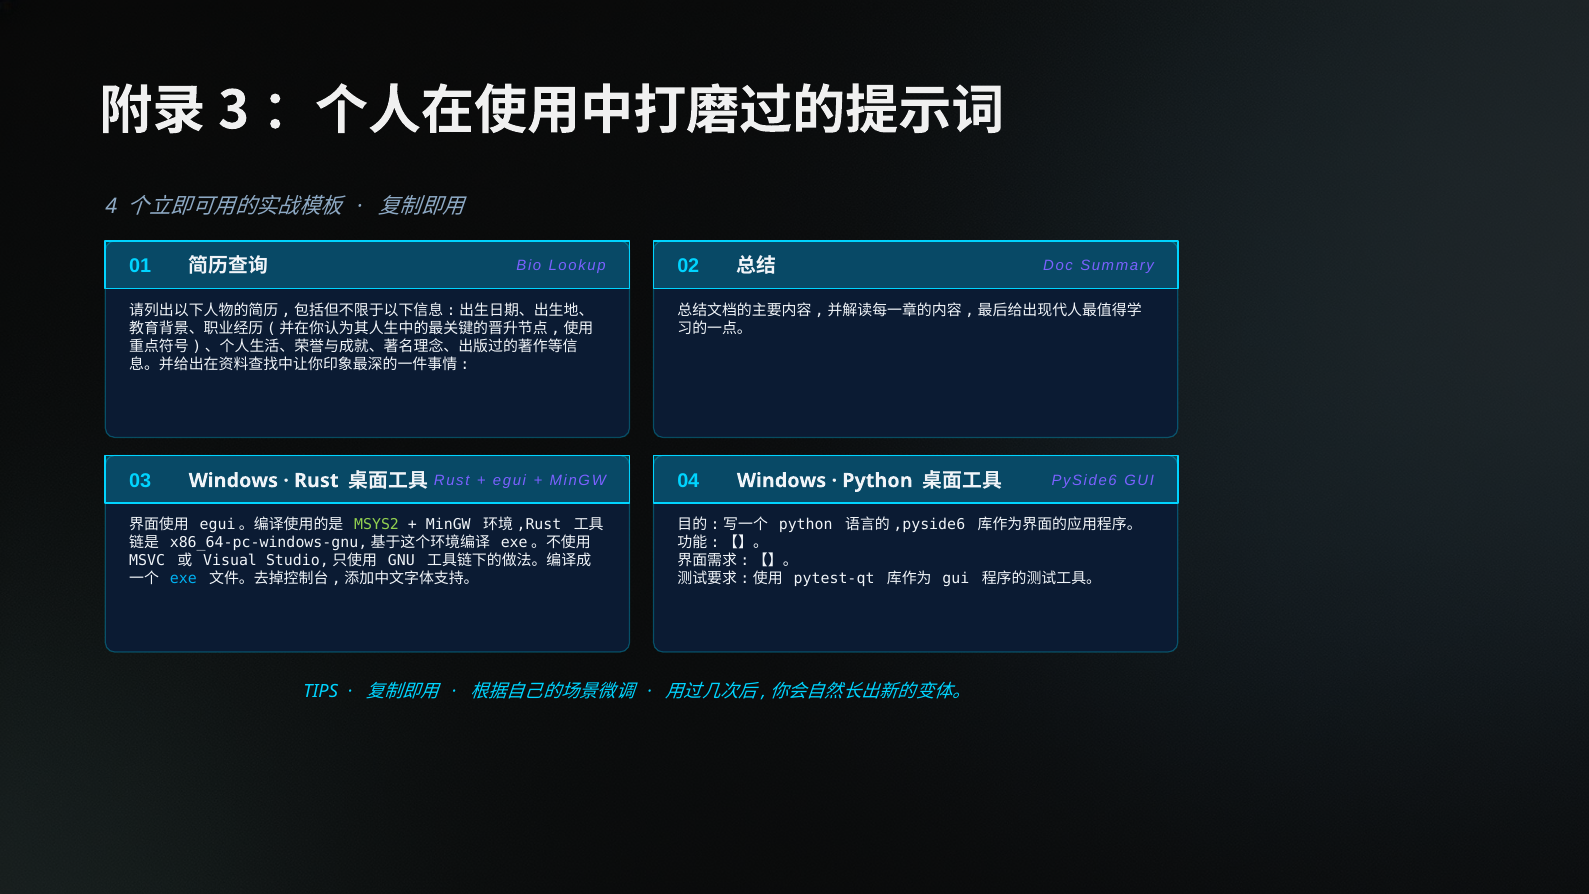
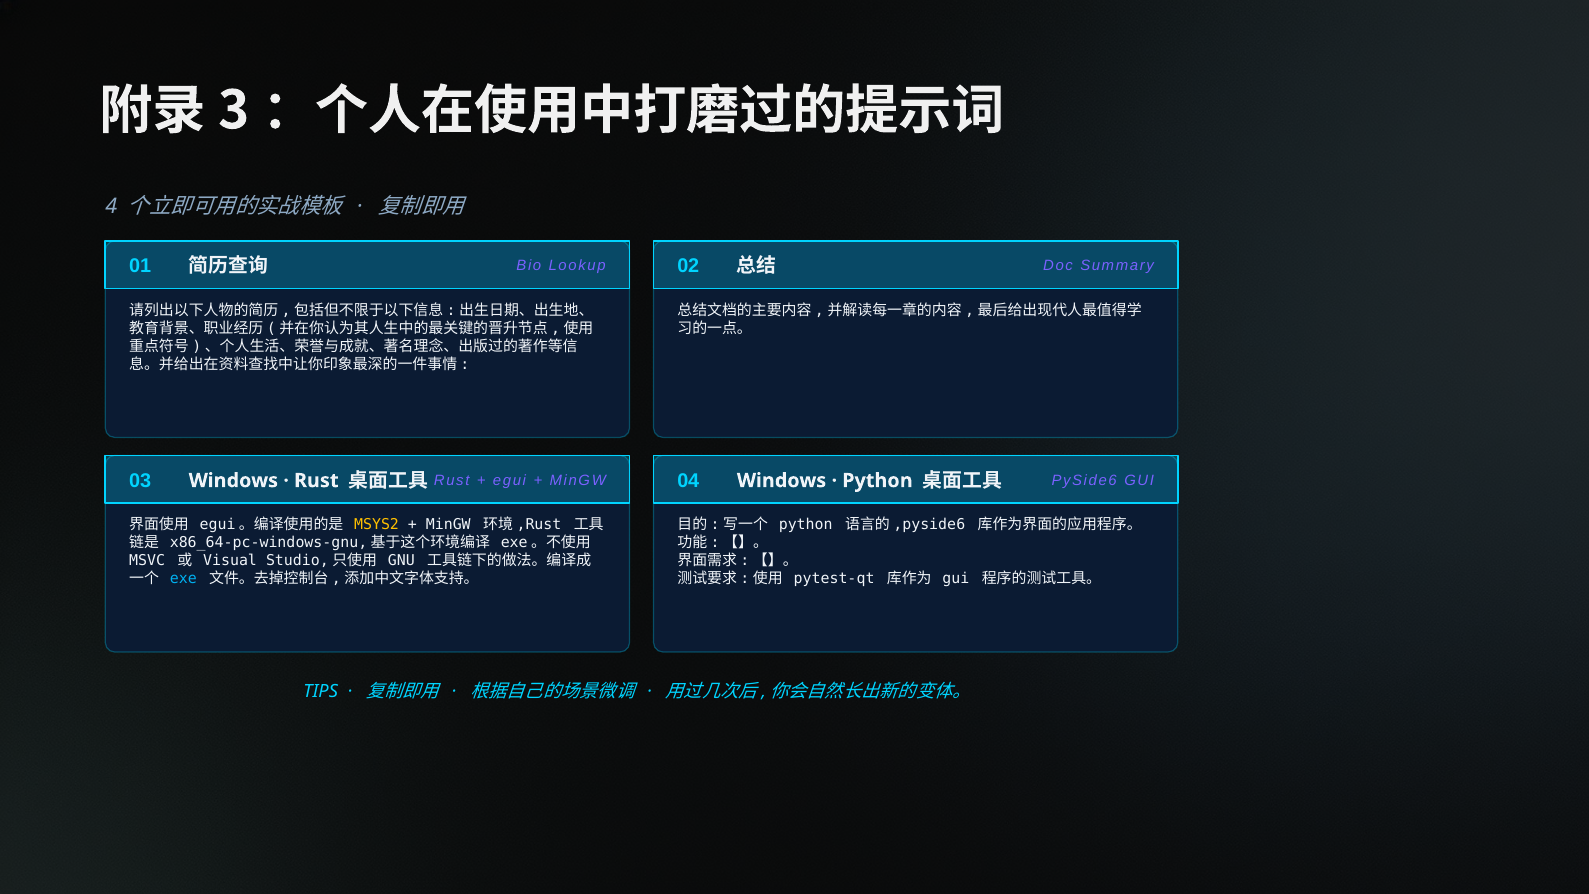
MSYS2 colour: light green -> yellow
